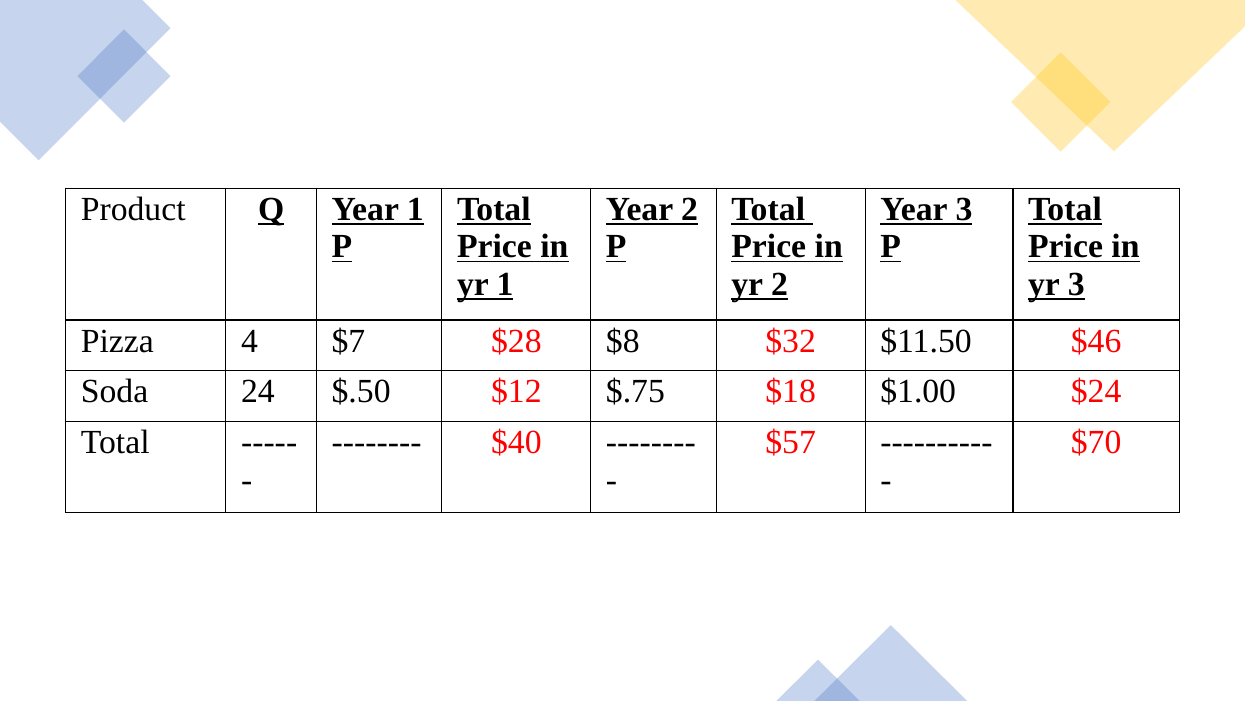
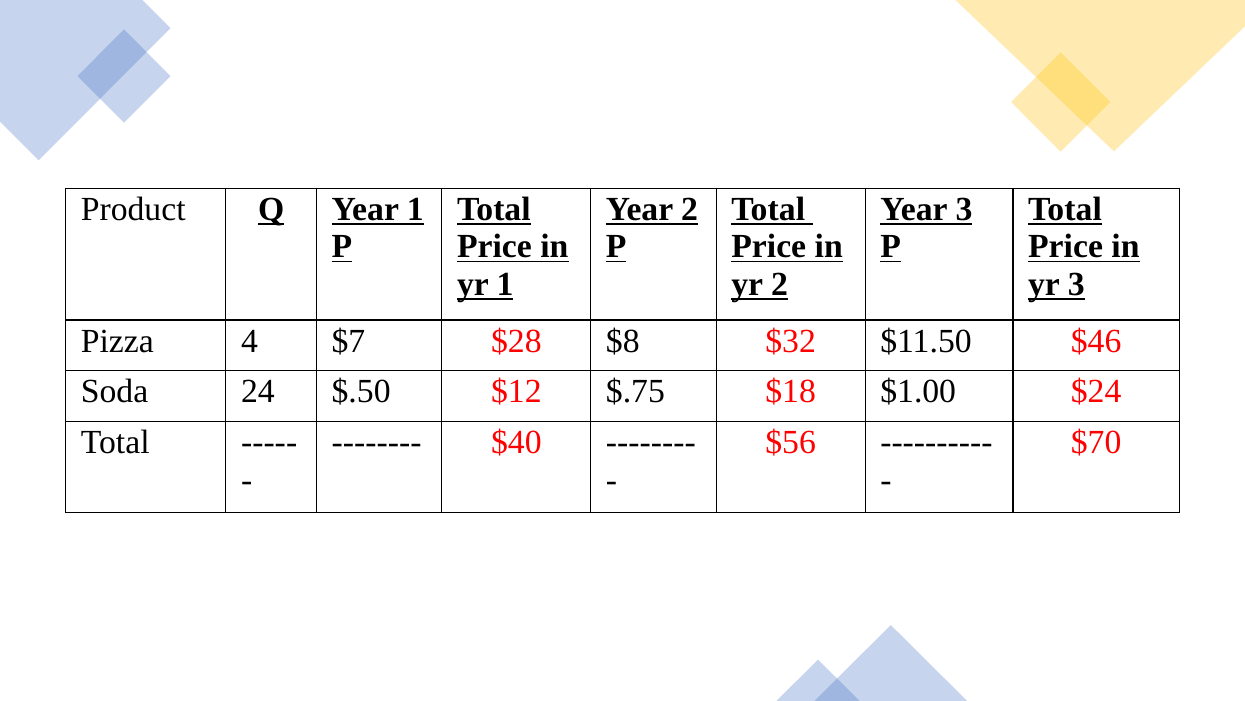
$57: $57 -> $56
